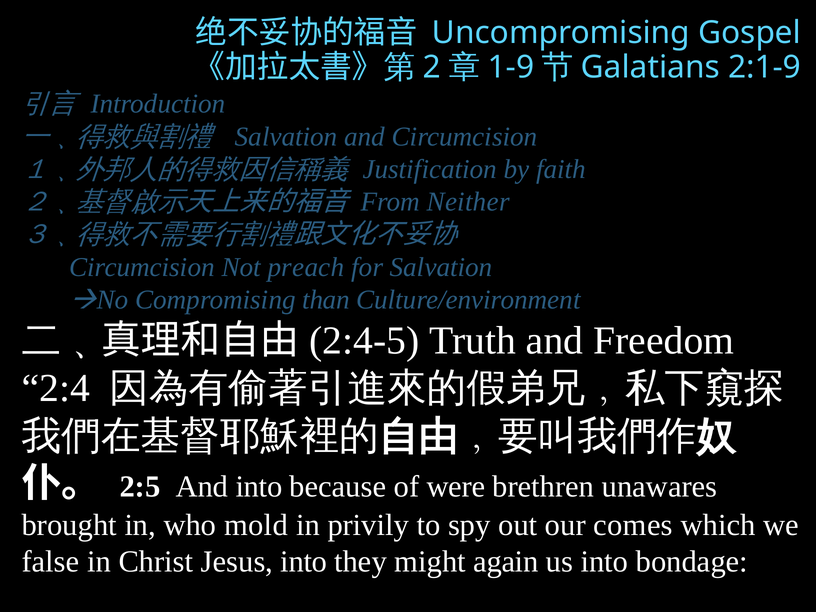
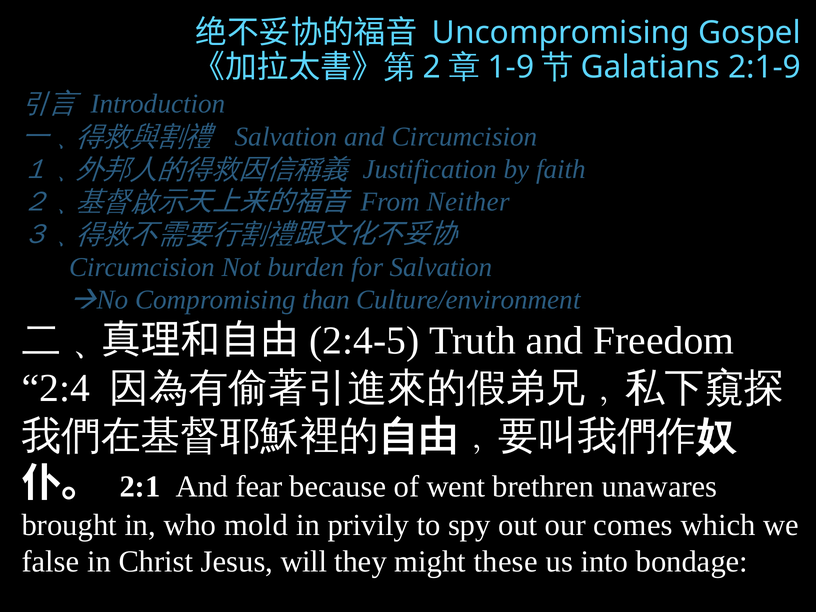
preach: preach -> burden
2:5: 2:5 -> 2:1
And into: into -> fear
were: were -> went
Jesus into: into -> will
again: again -> these
